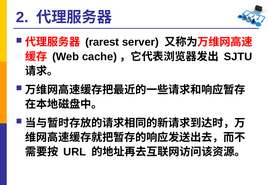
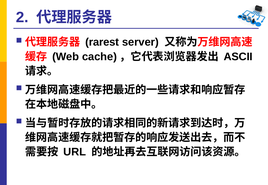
SJTU: SJTU -> ASCII
